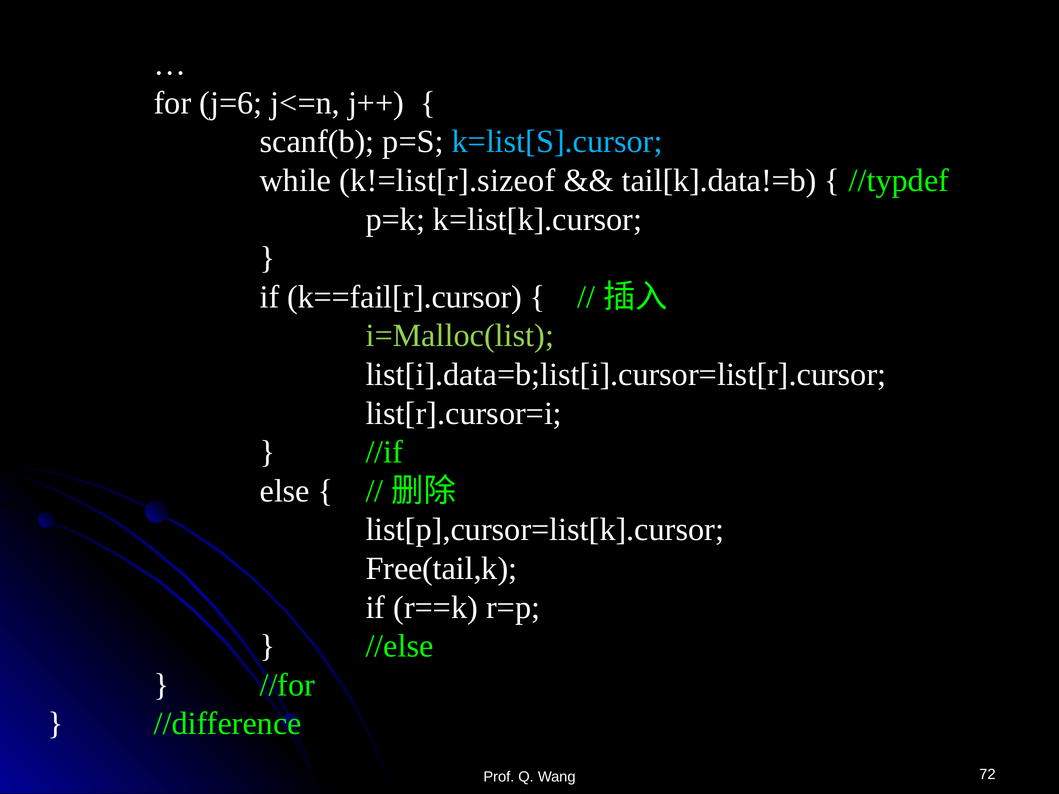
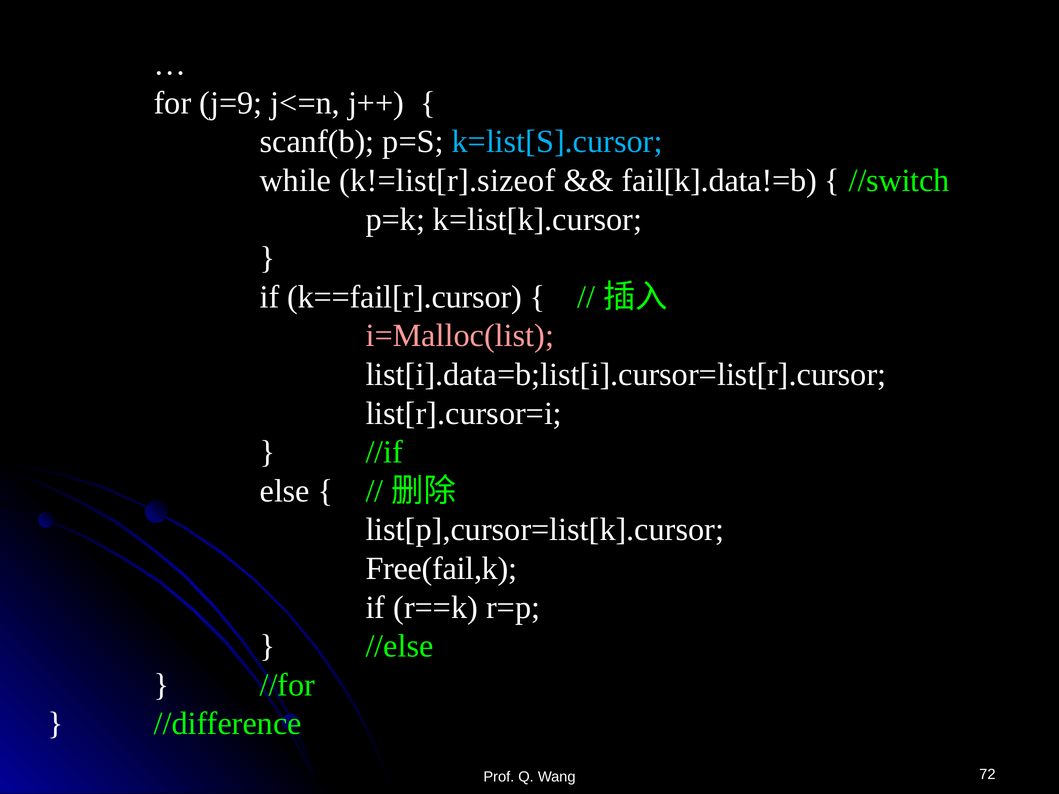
j=6: j=6 -> j=9
tail[k].data!=b: tail[k].data!=b -> fail[k].data!=b
//typdef: //typdef -> //switch
i=Malloc(list colour: light green -> pink
Free(tail,k: Free(tail,k -> Free(fail,k
